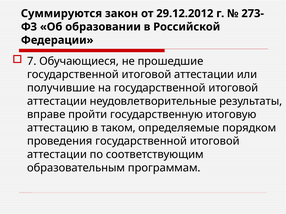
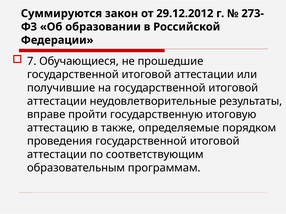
таком: таком -> также
